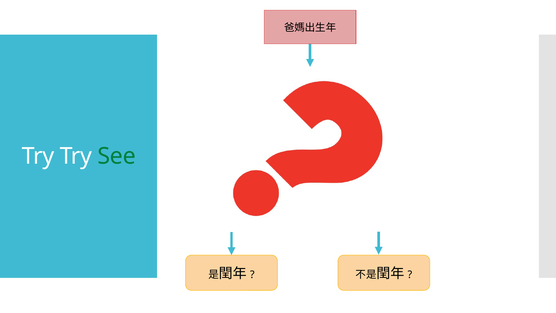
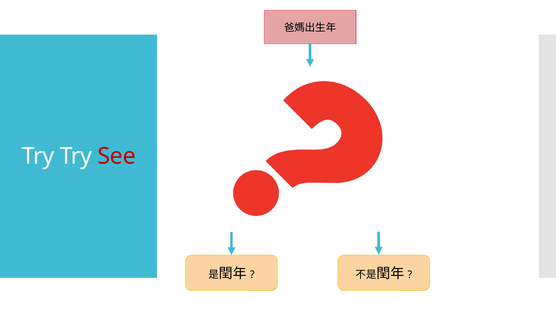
See colour: green -> red
